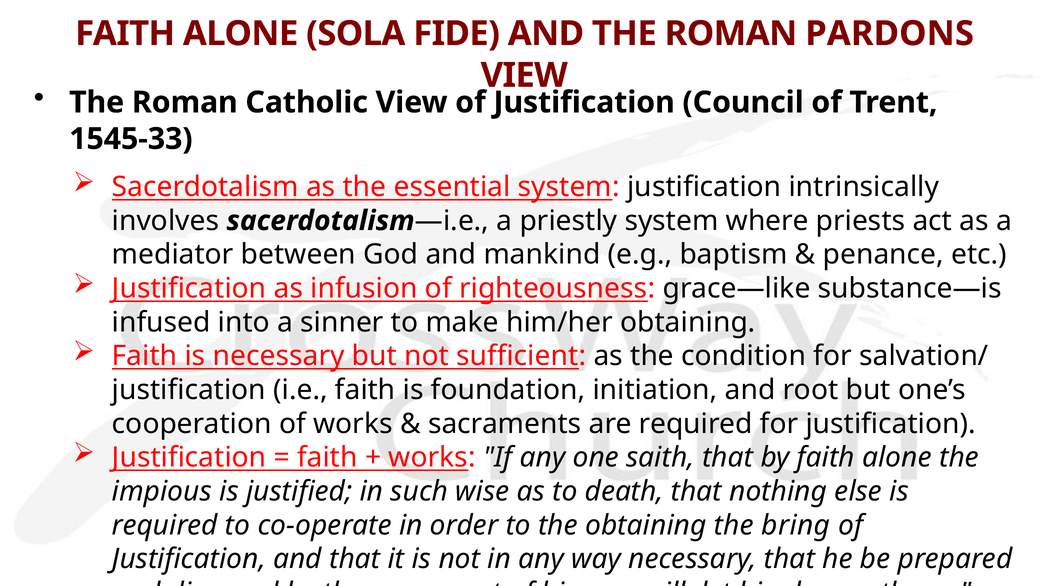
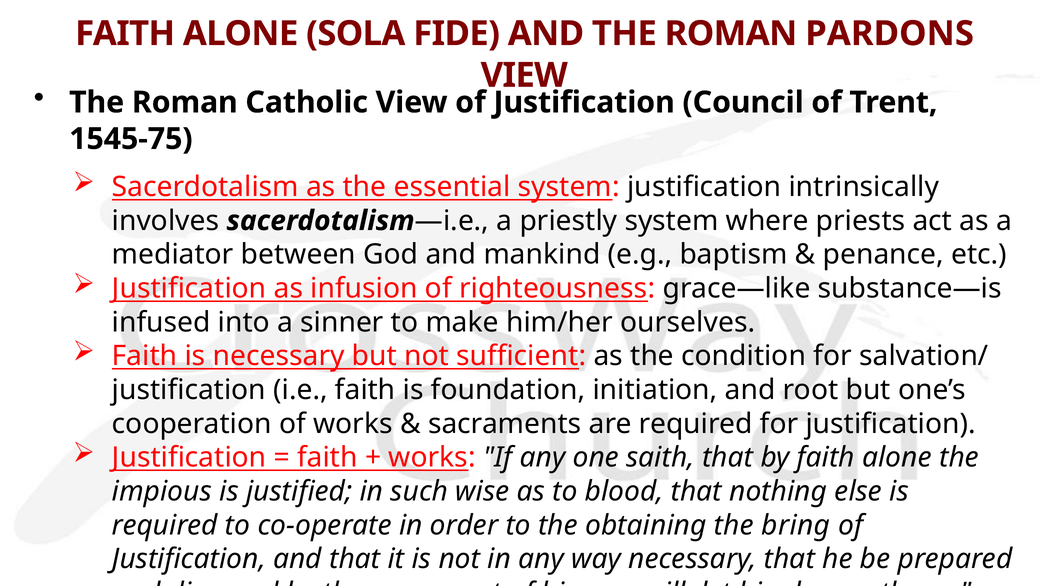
1545-33: 1545-33 -> 1545-75
him/her obtaining: obtaining -> ourselves
death: death -> blood
